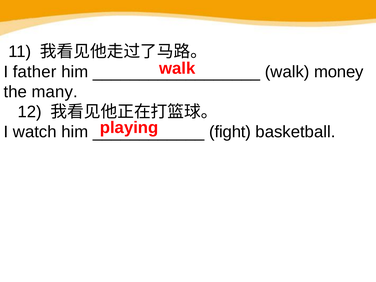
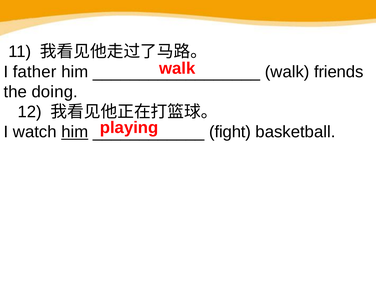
money: money -> friends
many: many -> doing
him at (75, 132) underline: none -> present
